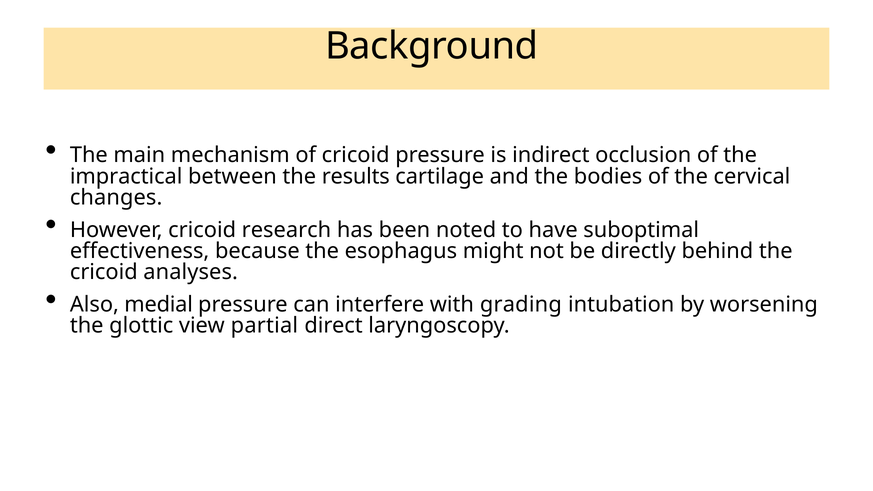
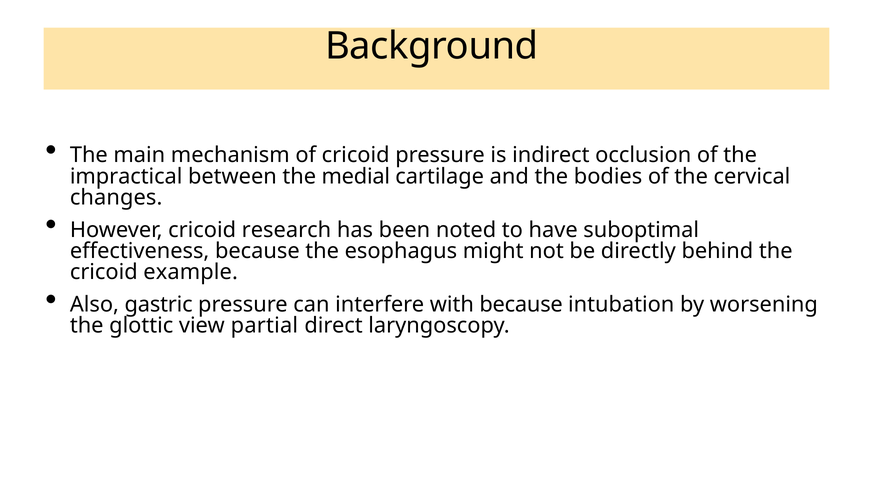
results: results -> medial
analyses: analyses -> example
medial: medial -> gastric
with grading: grading -> because
